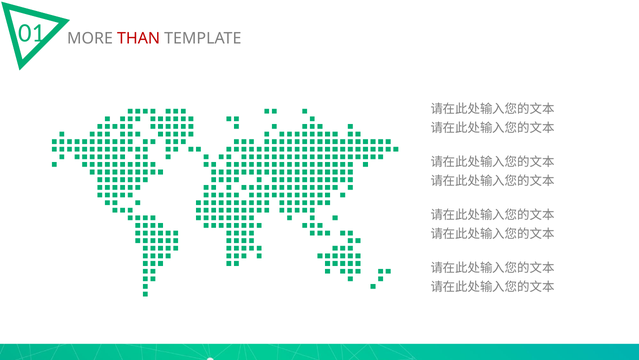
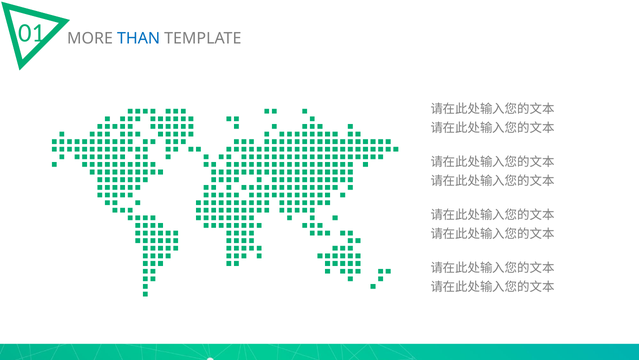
THAN colour: red -> blue
